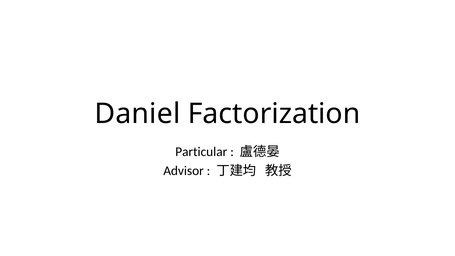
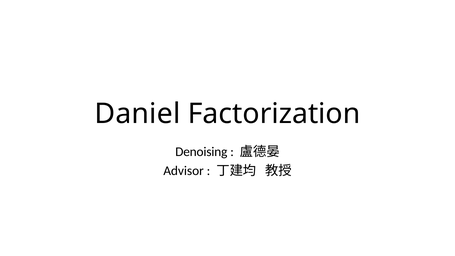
Particular: Particular -> Denoising
